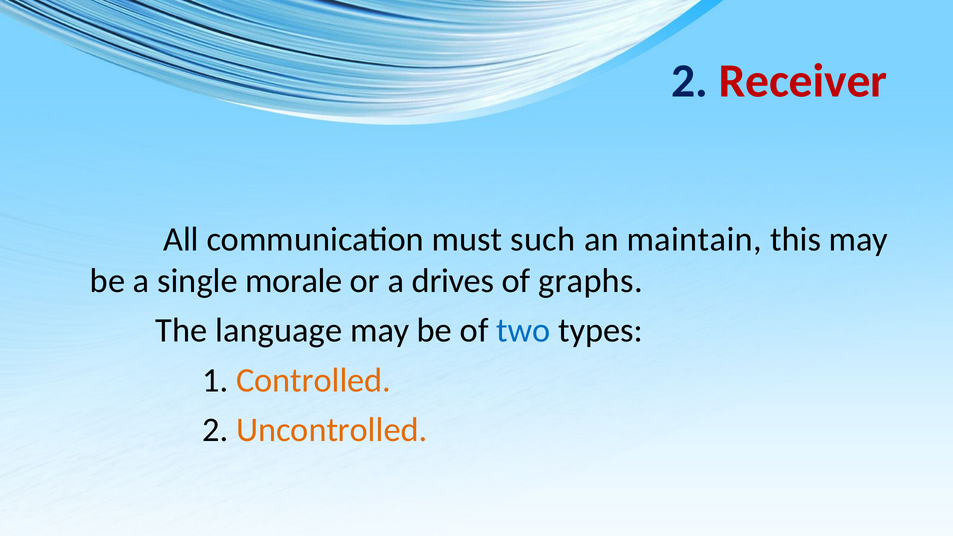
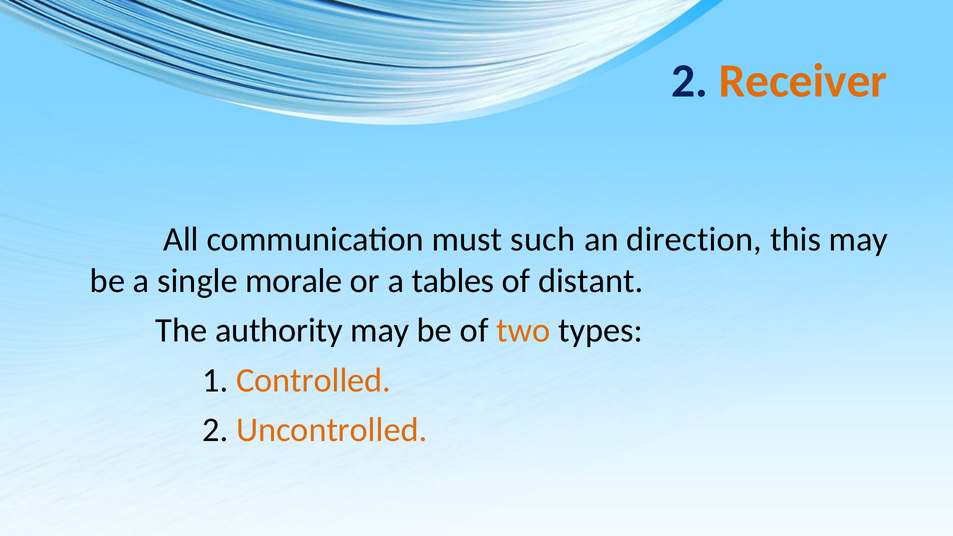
Receiver colour: red -> orange
maintain: maintain -> direction
drives: drives -> tables
graphs: graphs -> distant
language: language -> authority
two colour: blue -> orange
